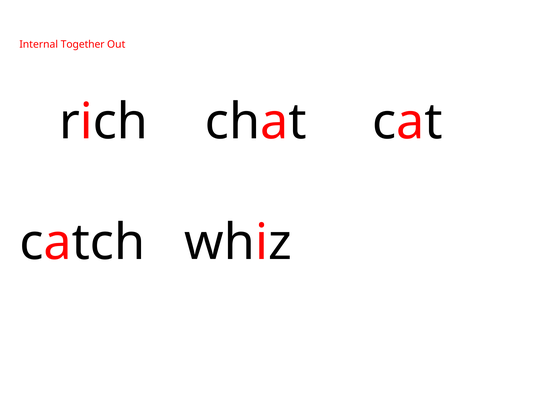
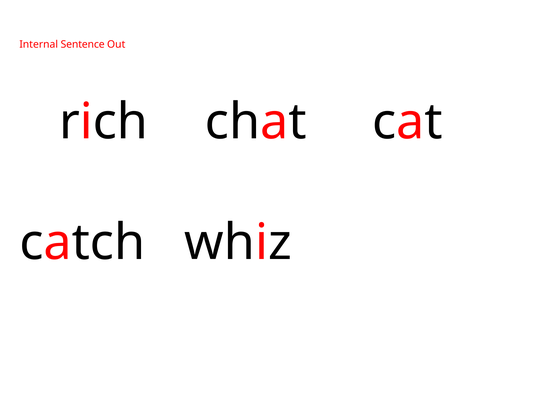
Together: Together -> Sentence
